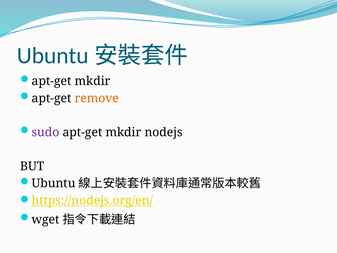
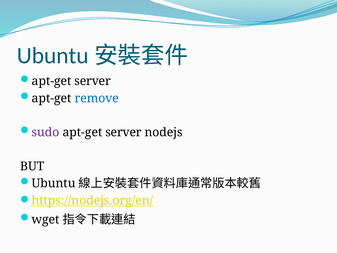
mkdir at (93, 81): mkdir -> server
remove colour: orange -> blue
mkdir at (123, 132): mkdir -> server
